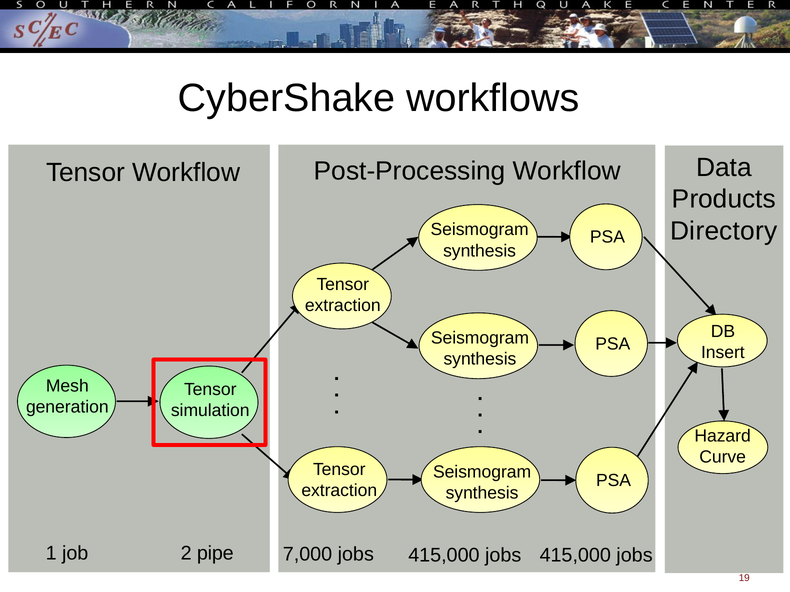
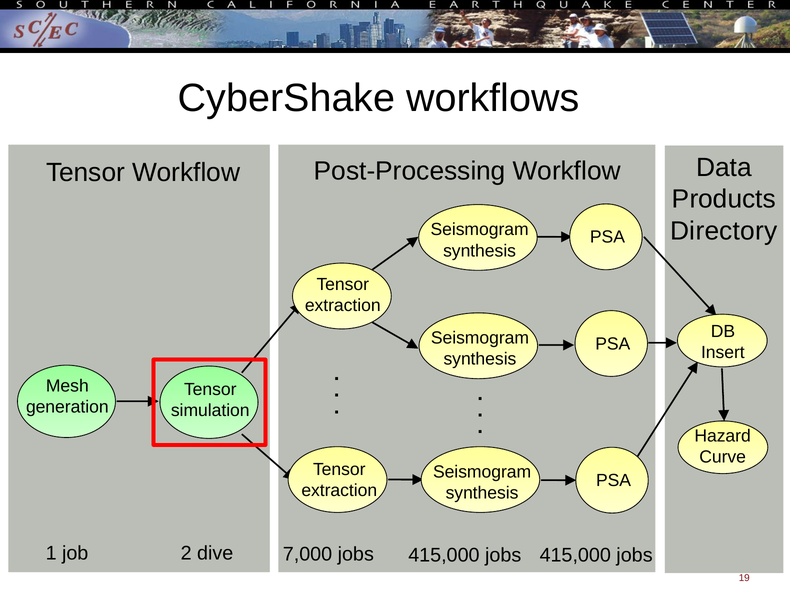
pipe: pipe -> dive
